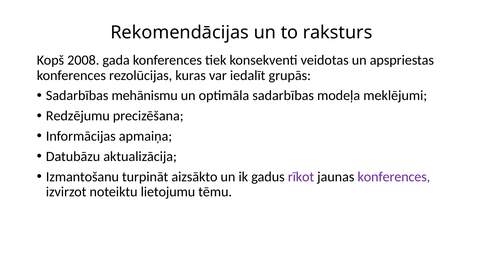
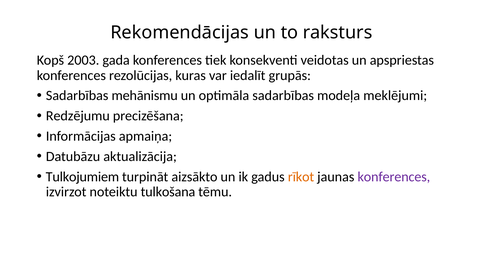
2008: 2008 -> 2003
Izmantošanu: Izmantošanu -> Tulkojumiem
rīkot colour: purple -> orange
lietojumu: lietojumu -> tulkošana
